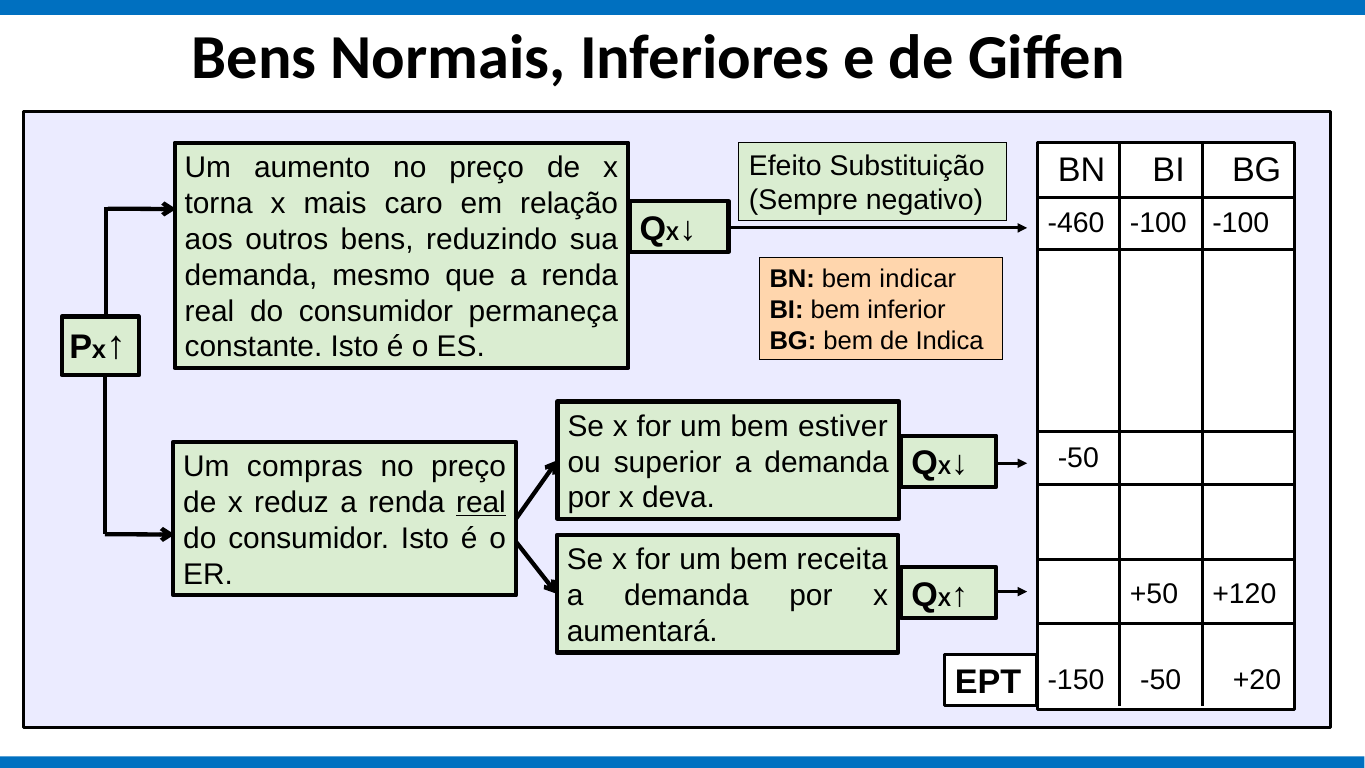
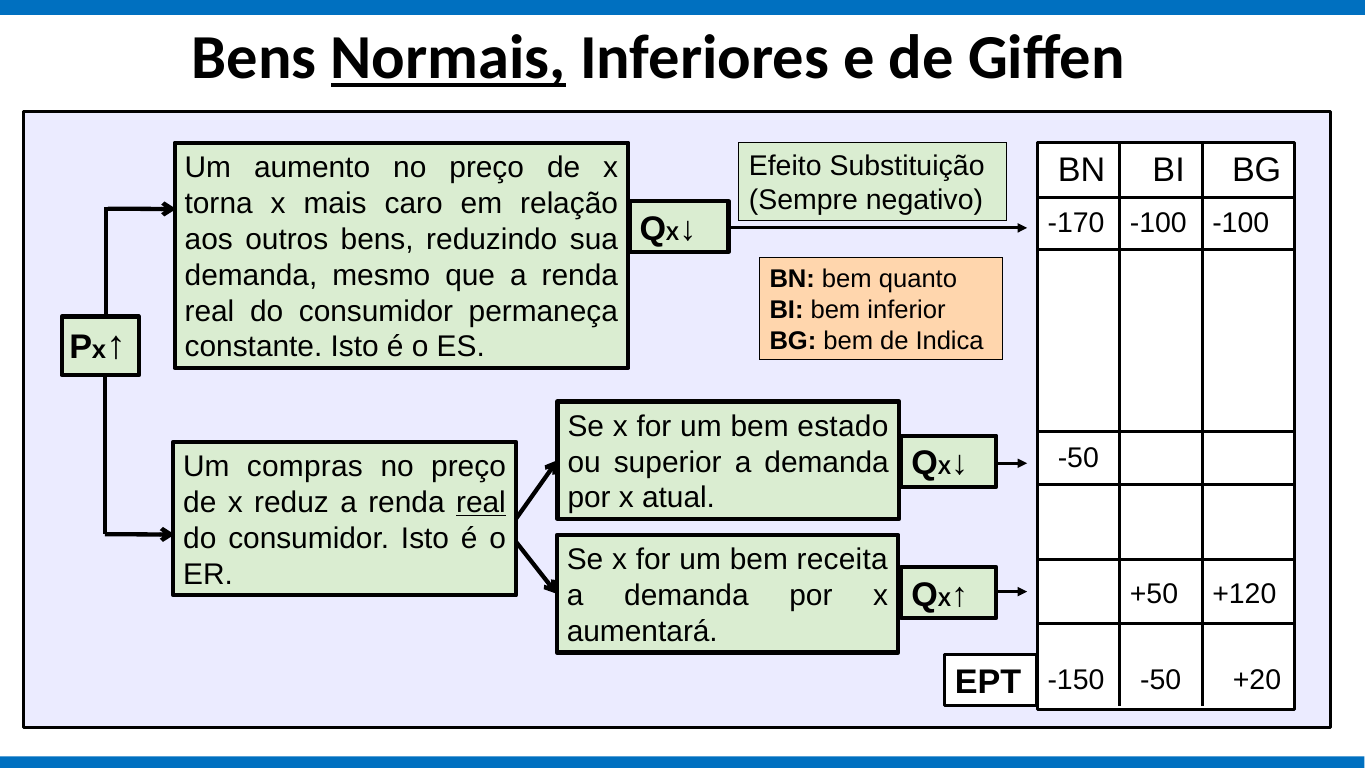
Normais underline: none -> present
-460: -460 -> -170
indicar: indicar -> quanto
estiver: estiver -> estado
deva: deva -> atual
